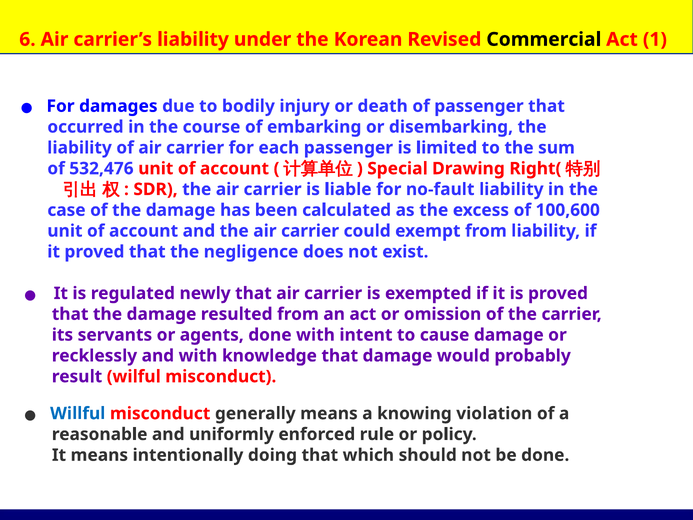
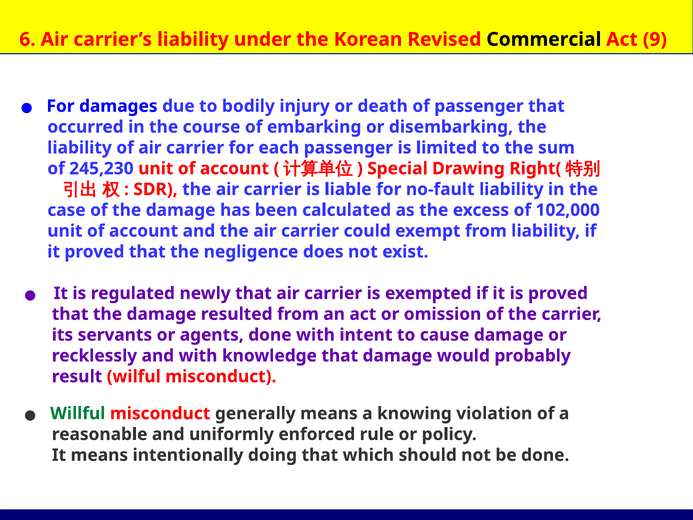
1: 1 -> 9
532,476: 532,476 -> 245,230
100,600: 100,600 -> 102,000
Willful colour: blue -> green
